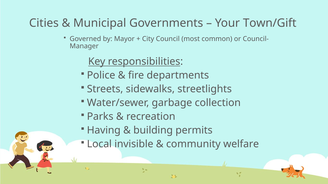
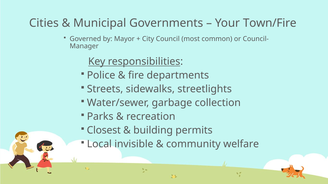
Town/Gift: Town/Gift -> Town/Fire
Having: Having -> Closest
